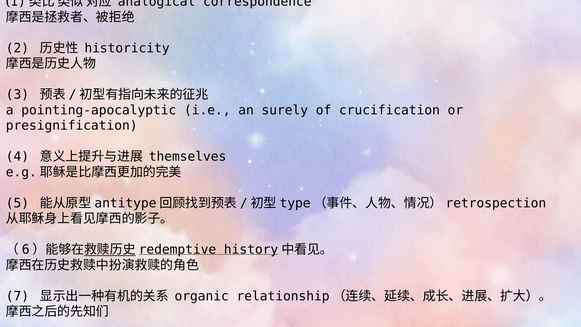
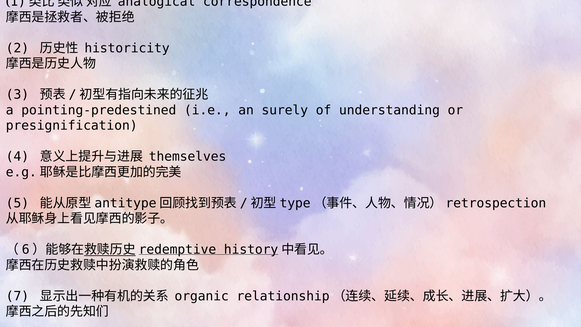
pointing-apocalyptic: pointing-apocalyptic -> pointing-predestined
crucification: crucification -> understanding
